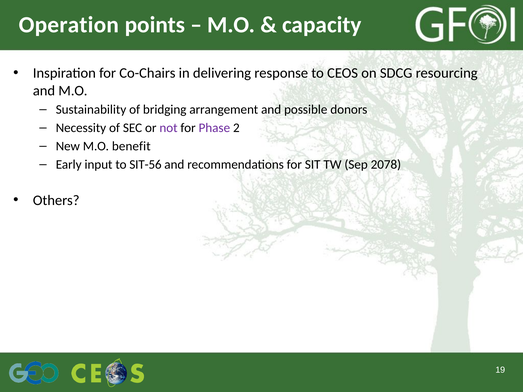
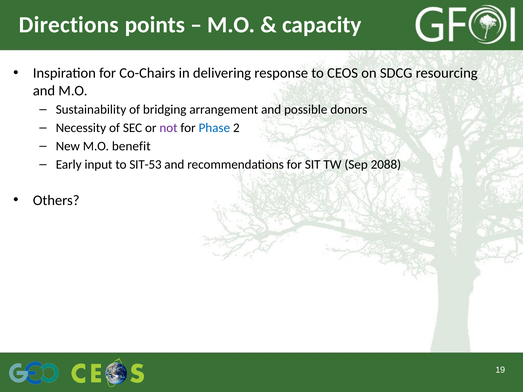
Operation: Operation -> Directions
Phase colour: purple -> blue
SIT-56: SIT-56 -> SIT-53
2078: 2078 -> 2088
